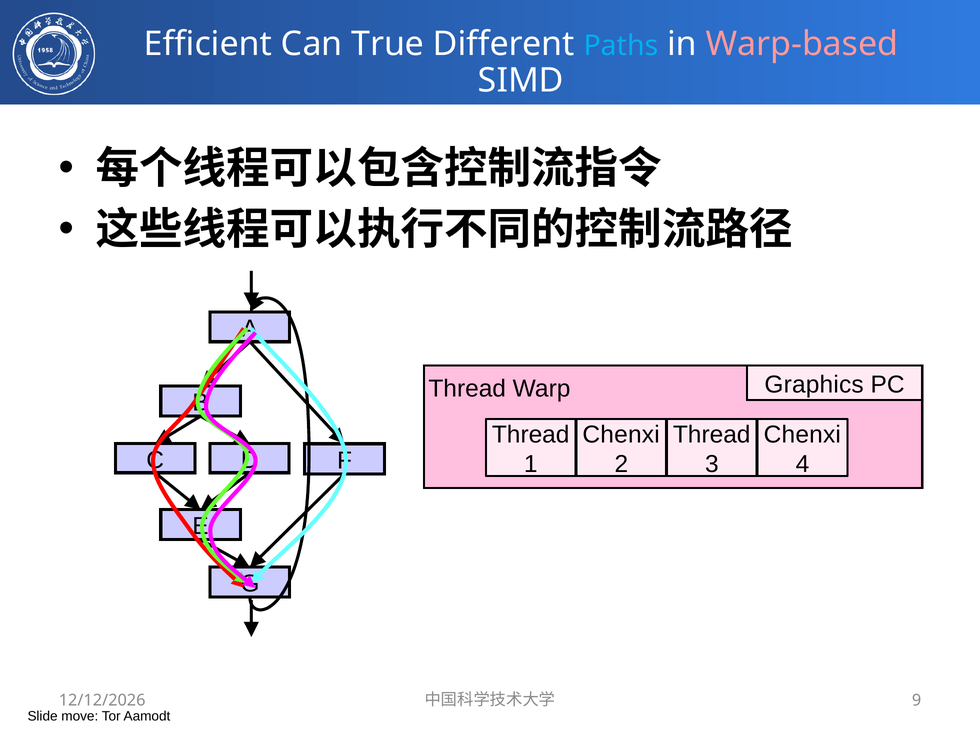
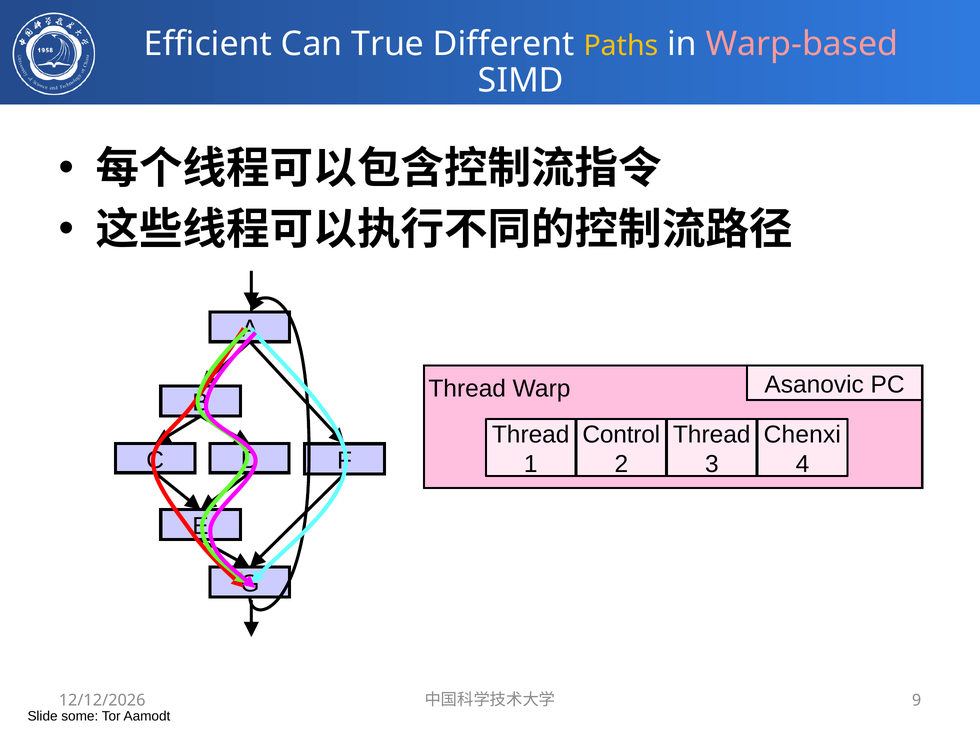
Paths colour: light blue -> yellow
Graphics: Graphics -> Asanovic
Chenxi at (621, 435): Chenxi -> Control
move: move -> some
